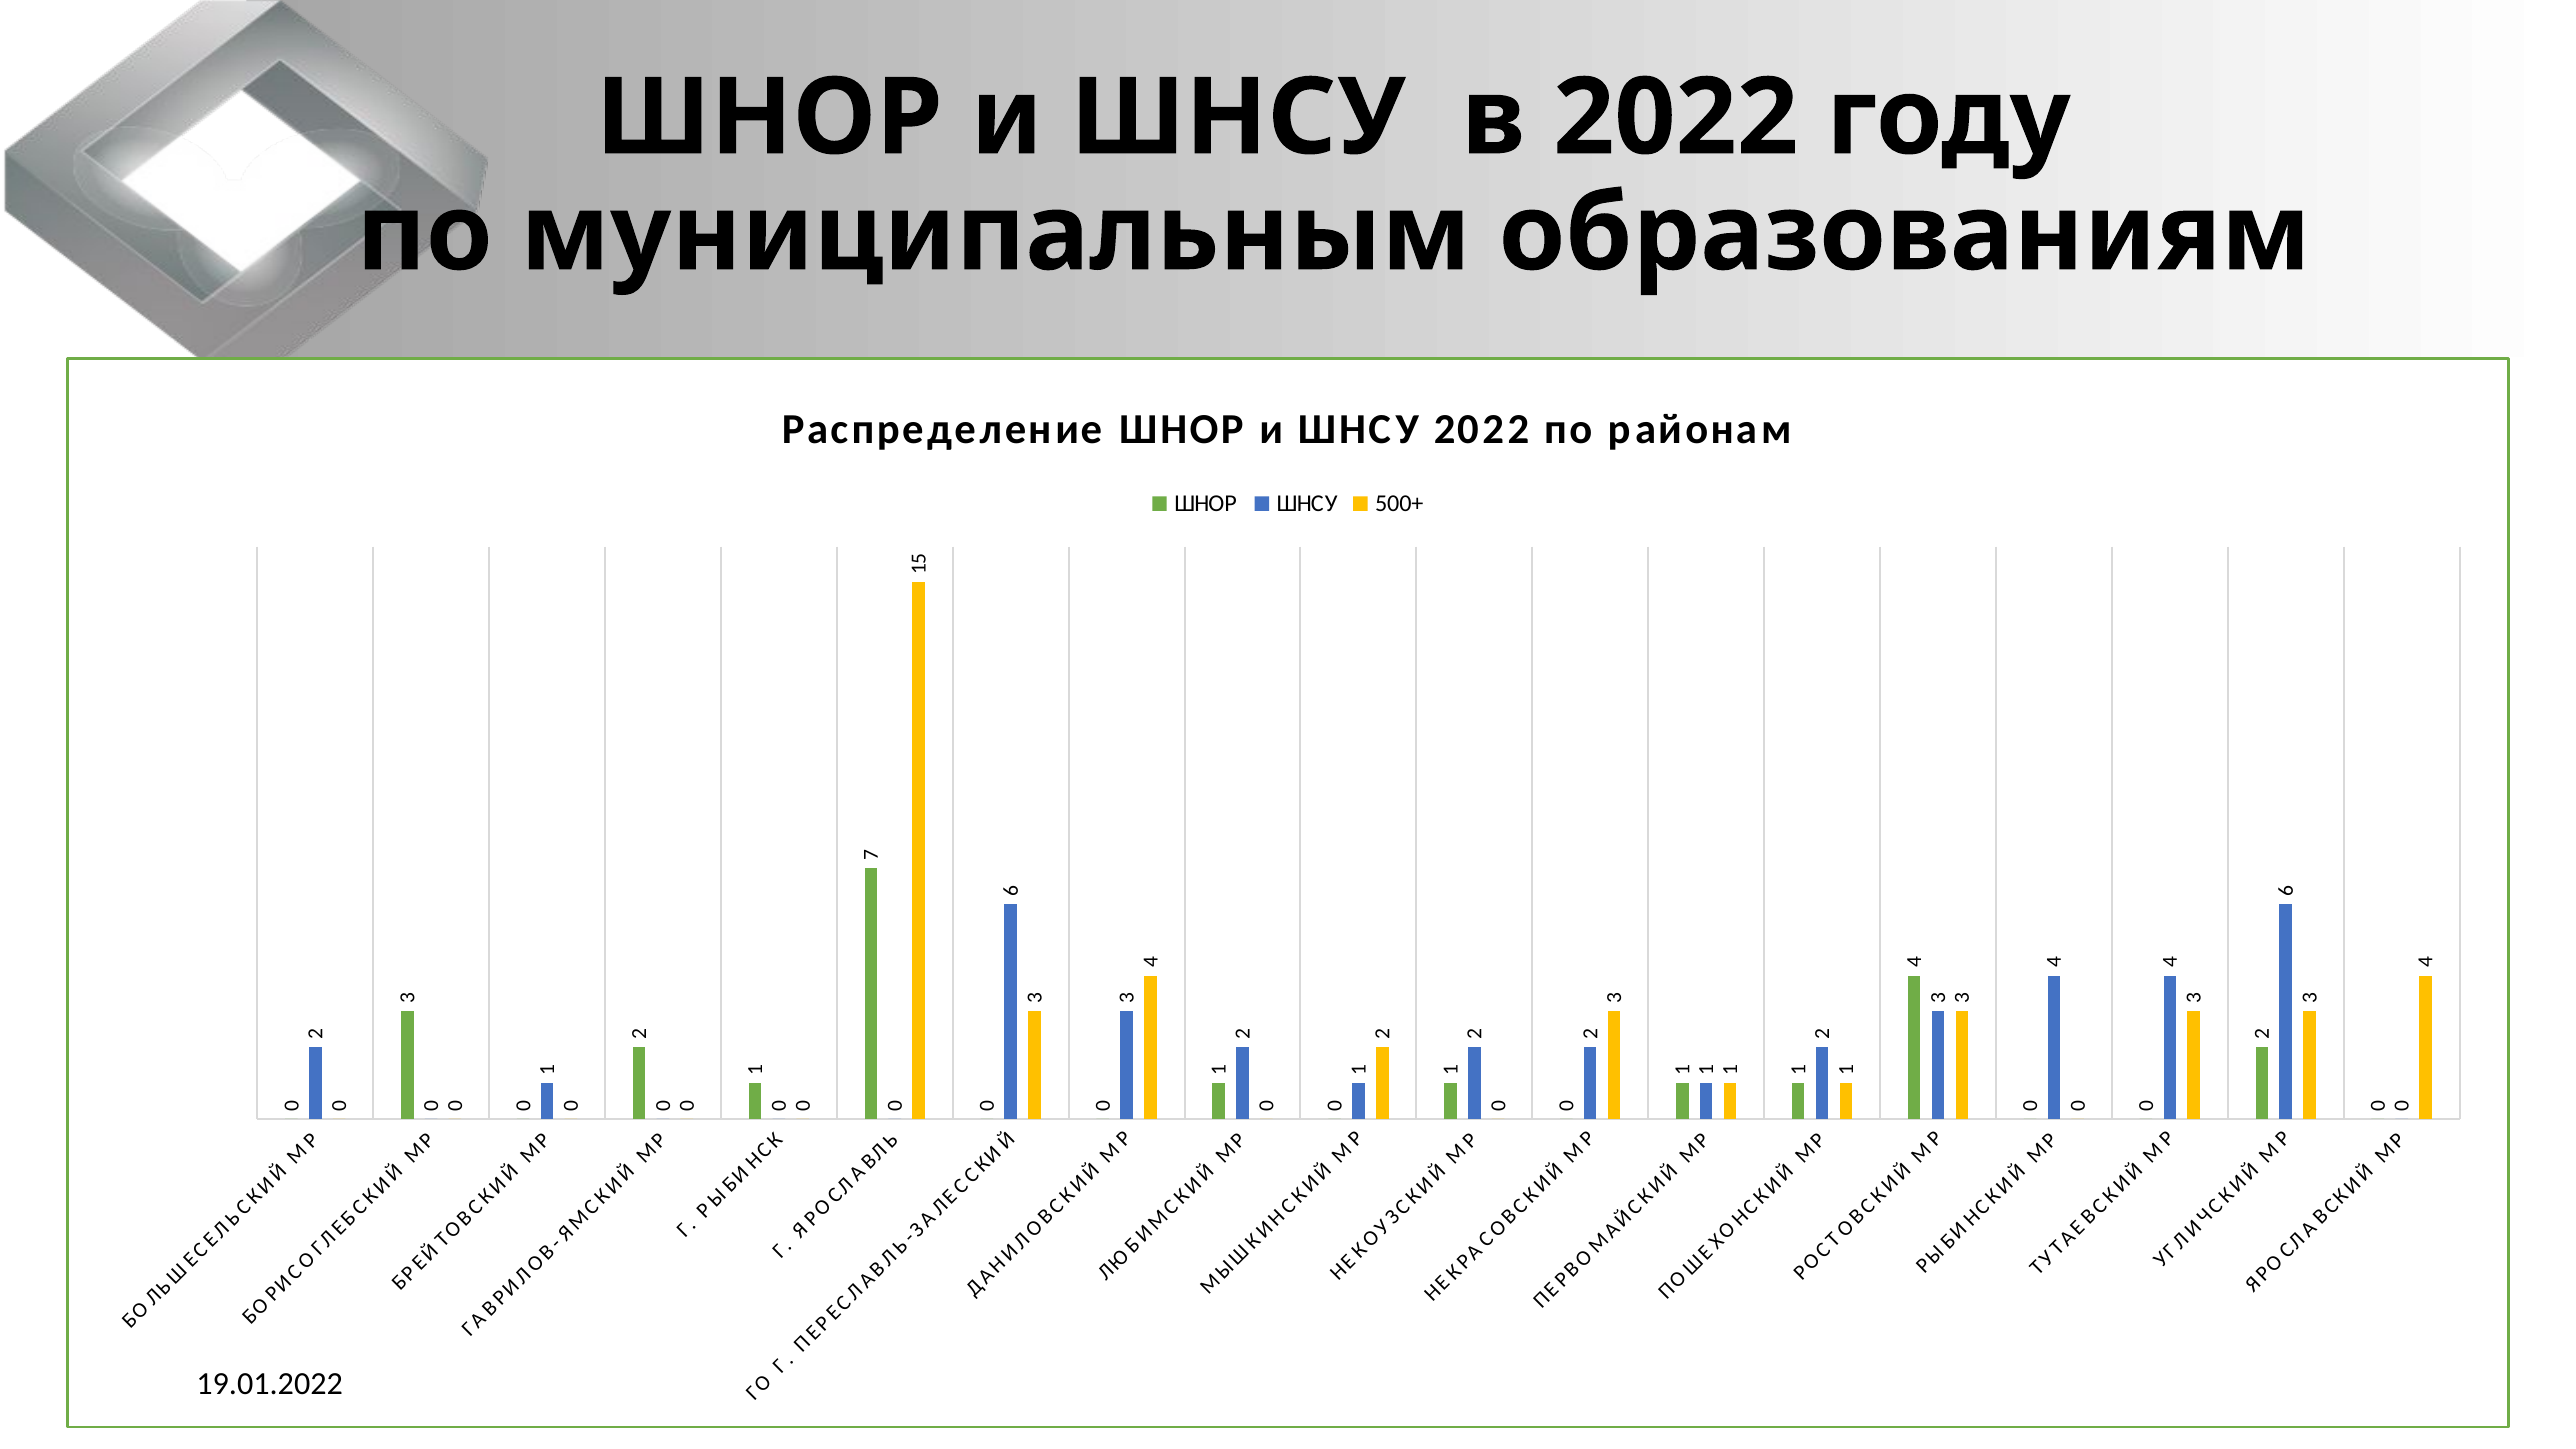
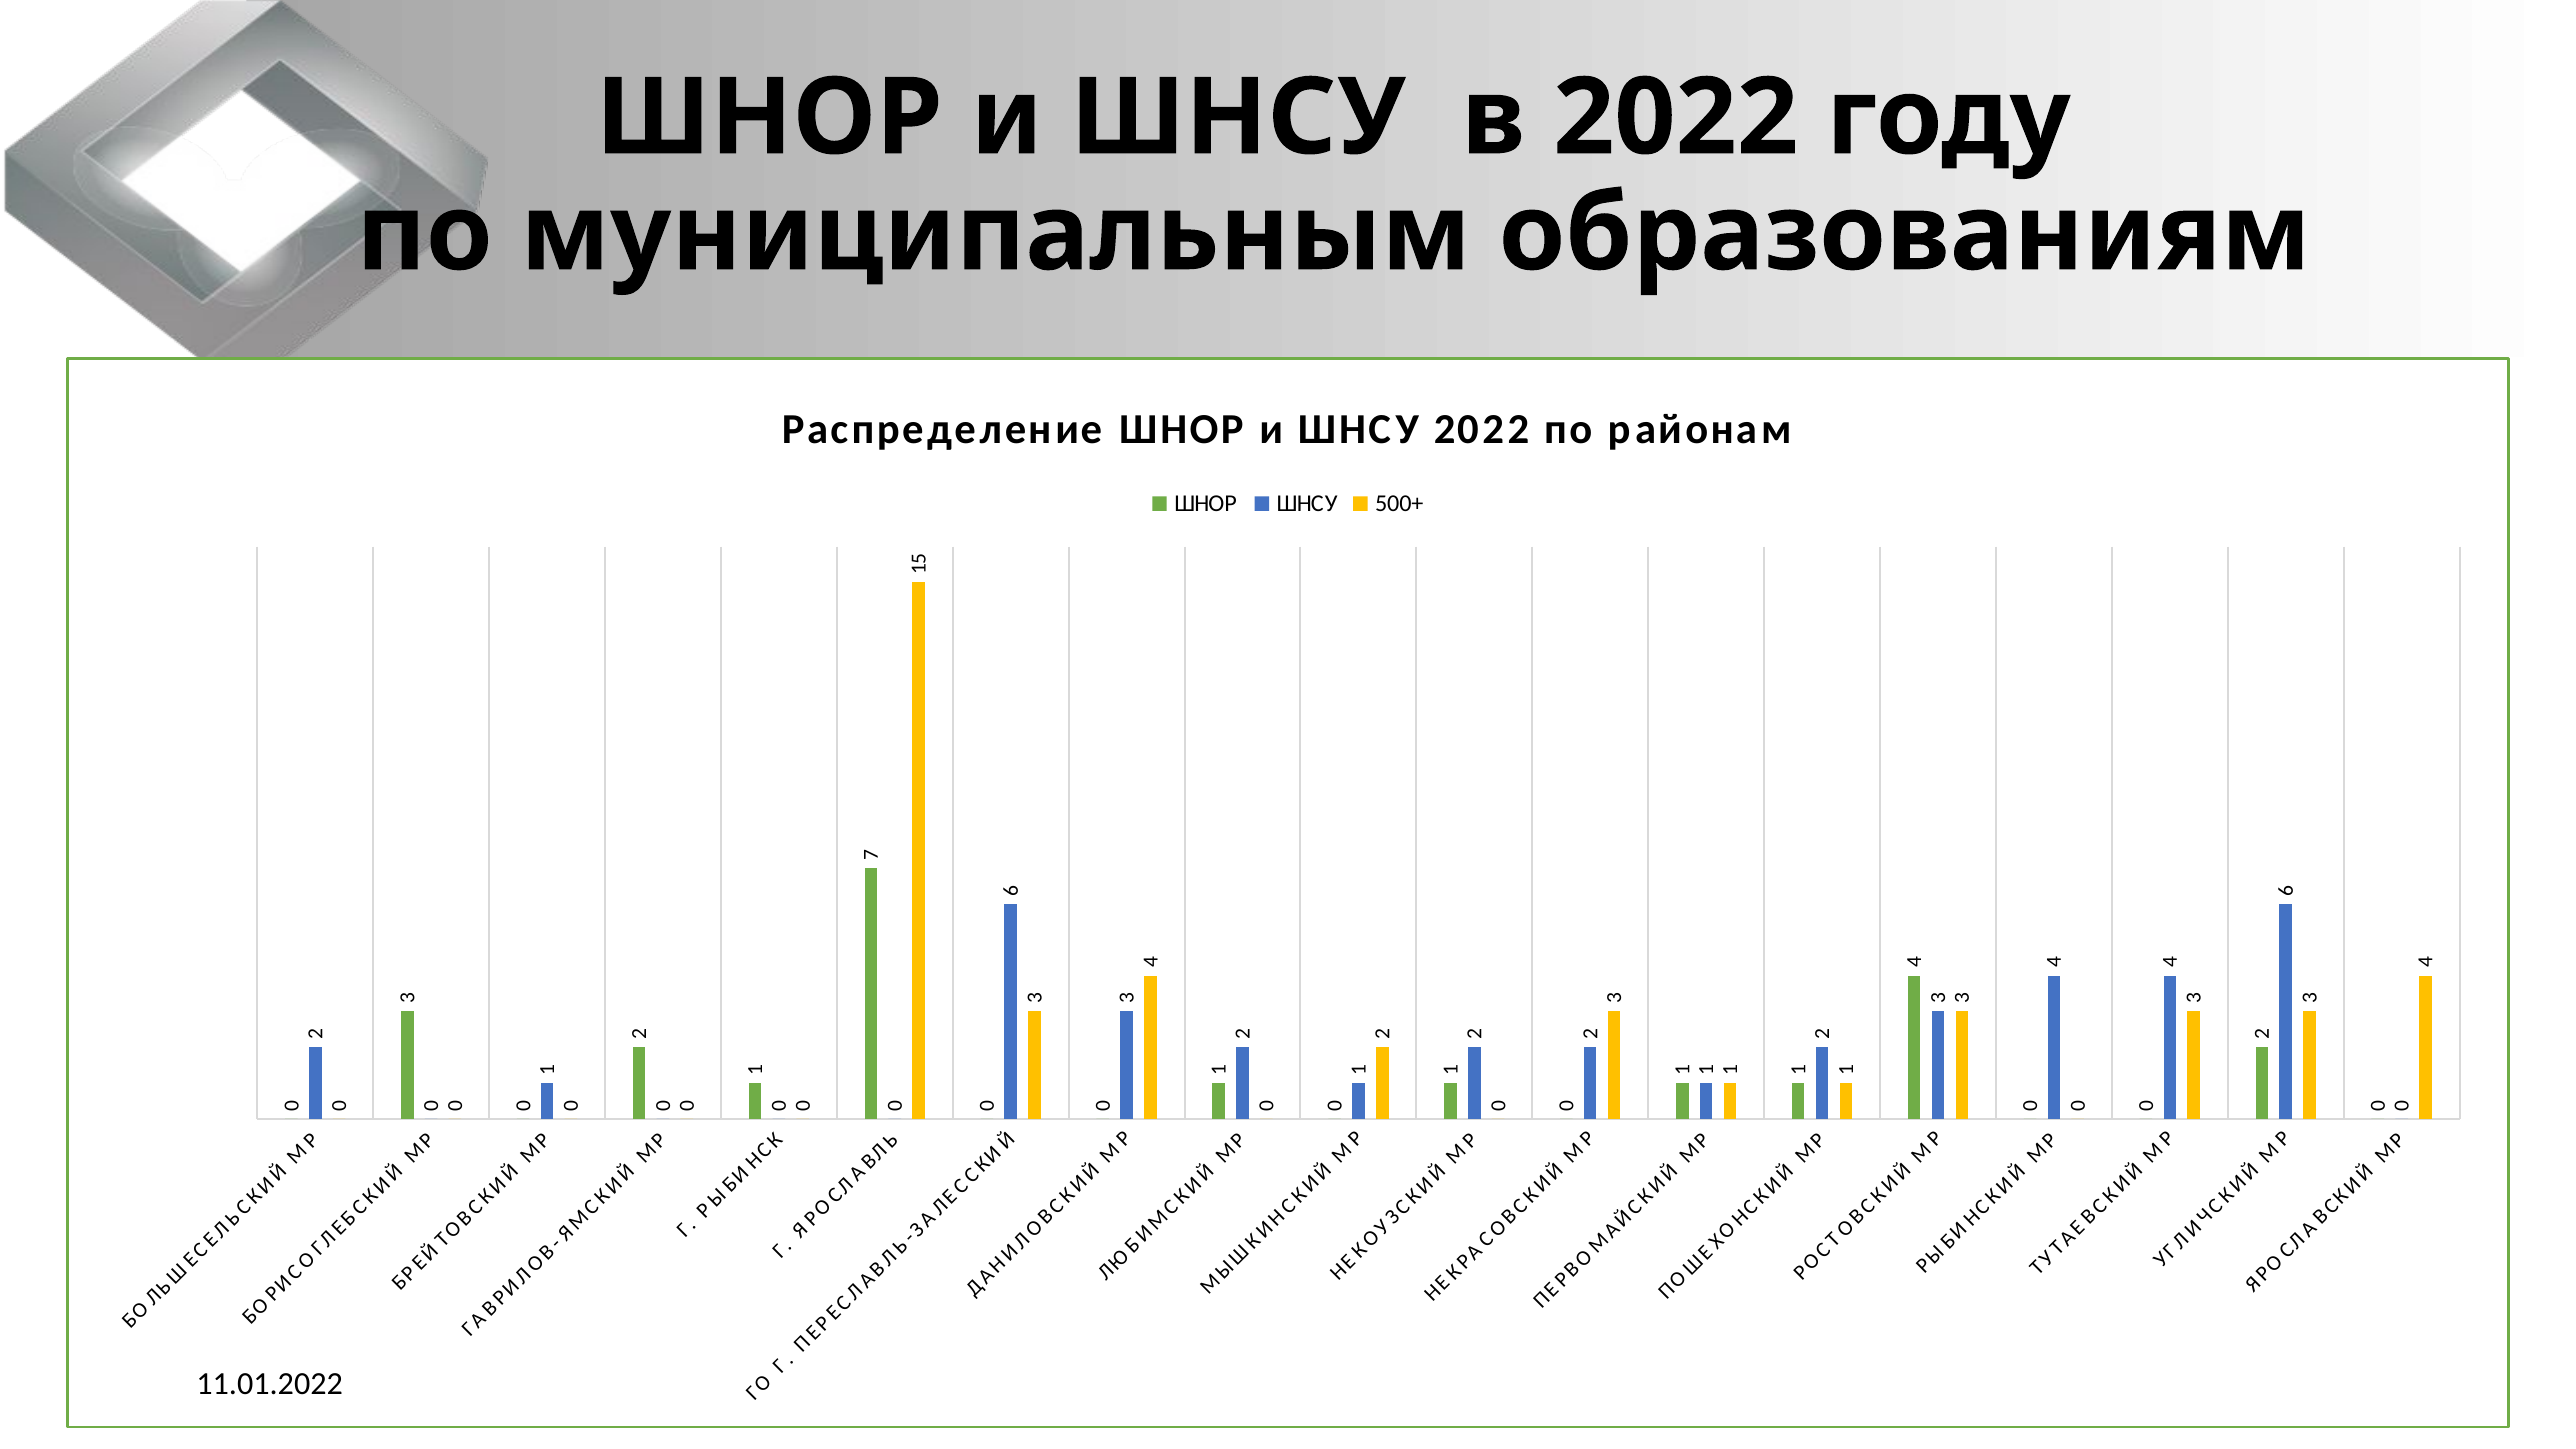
19.01.2022: 19.01.2022 -> 11.01.2022
